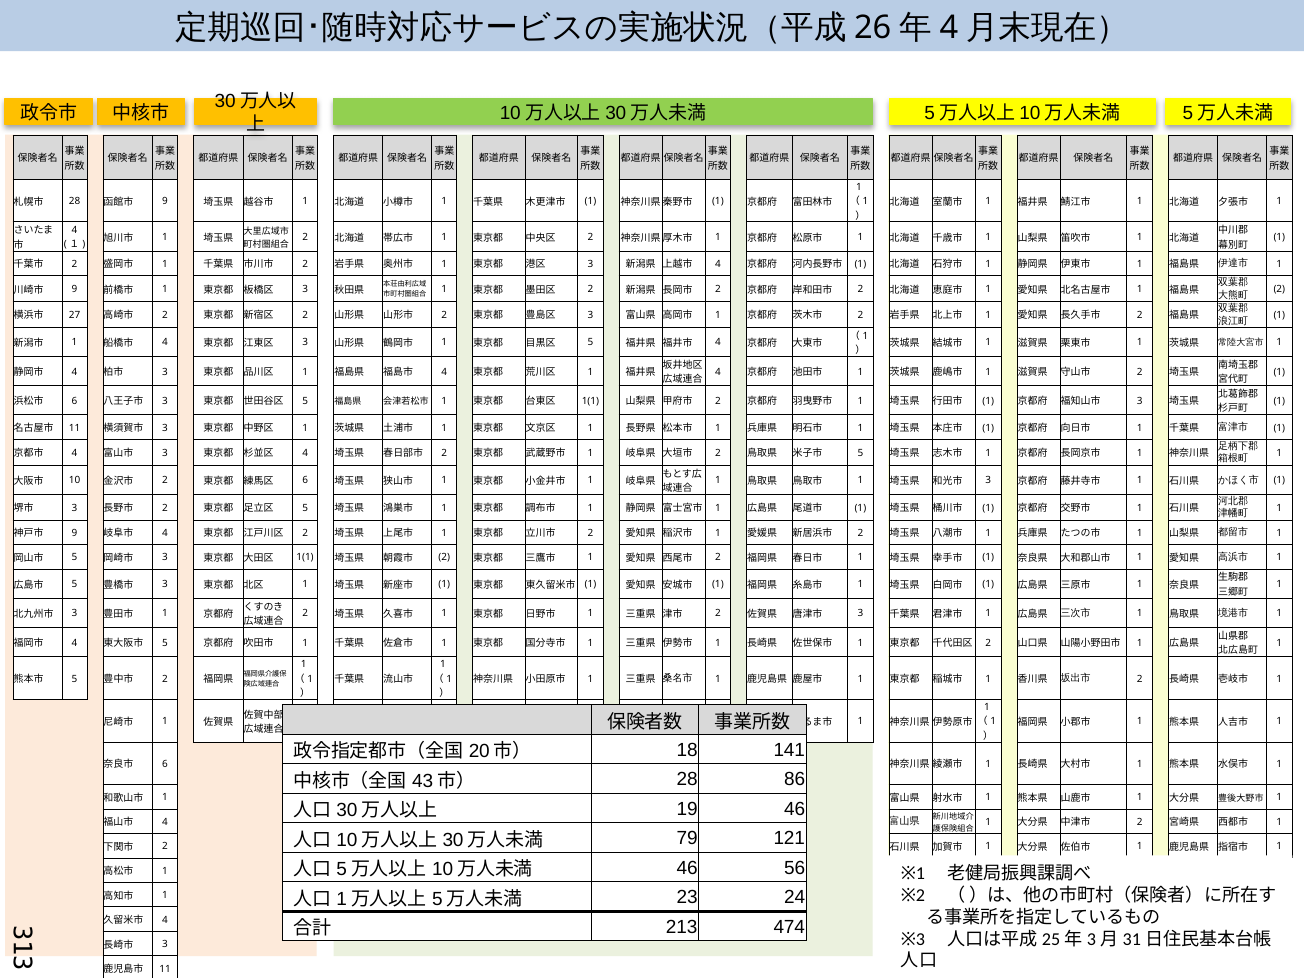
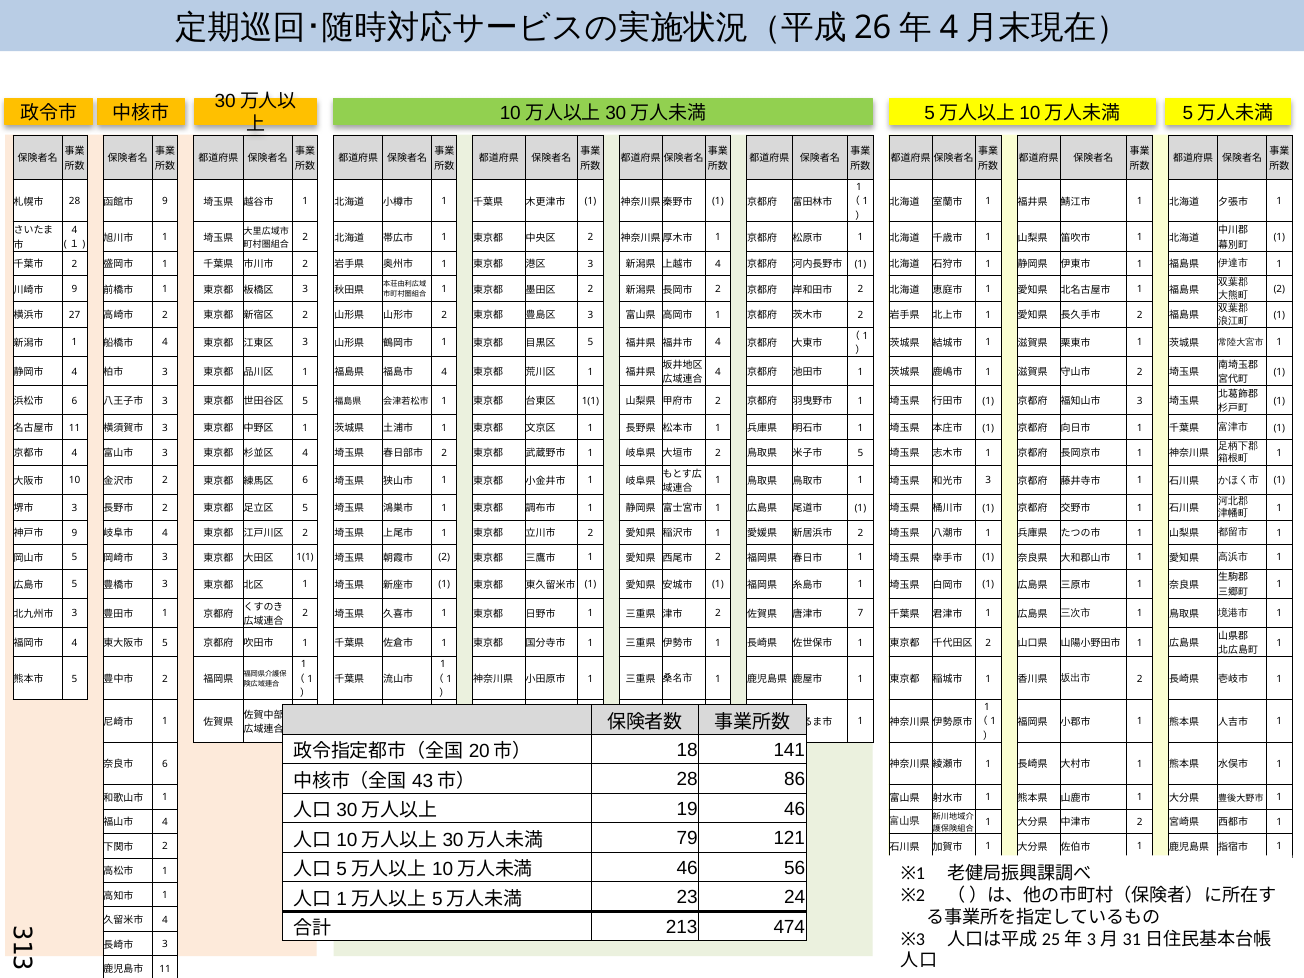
3 at (860, 614): 3 -> 7
